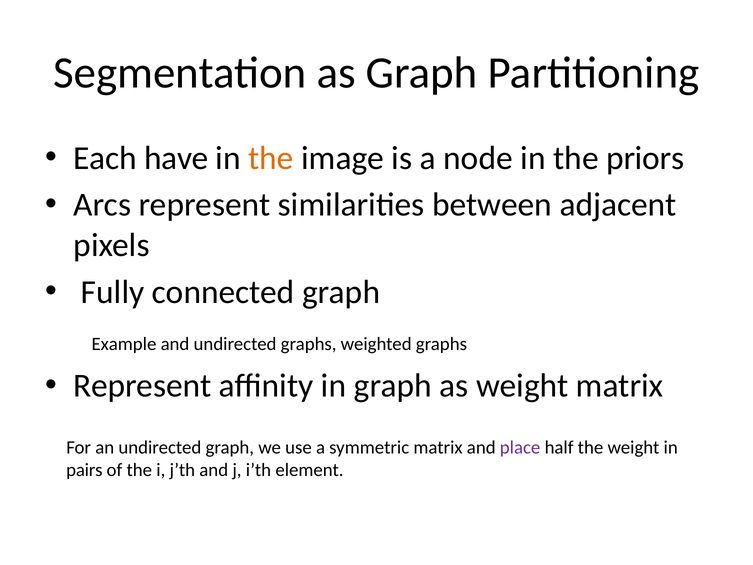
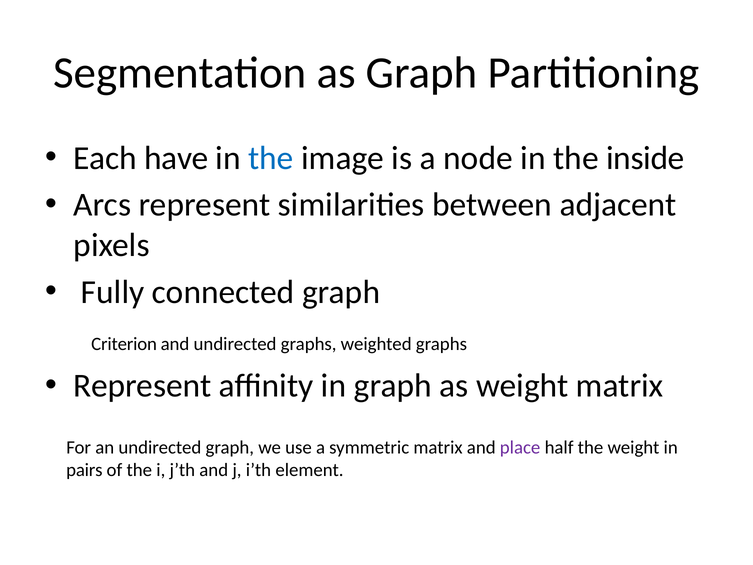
the at (271, 158) colour: orange -> blue
priors: priors -> inside
Example: Example -> Criterion
